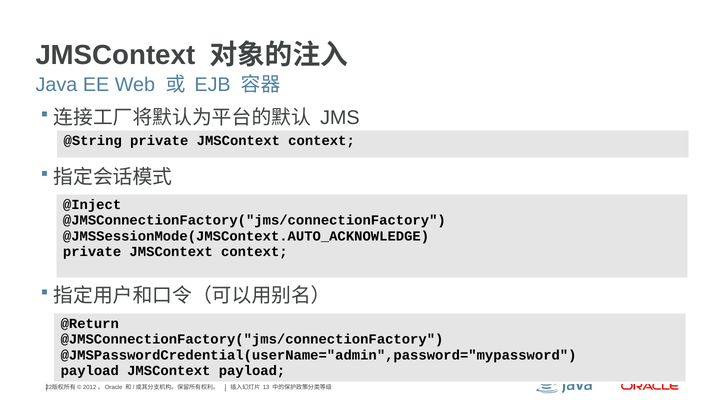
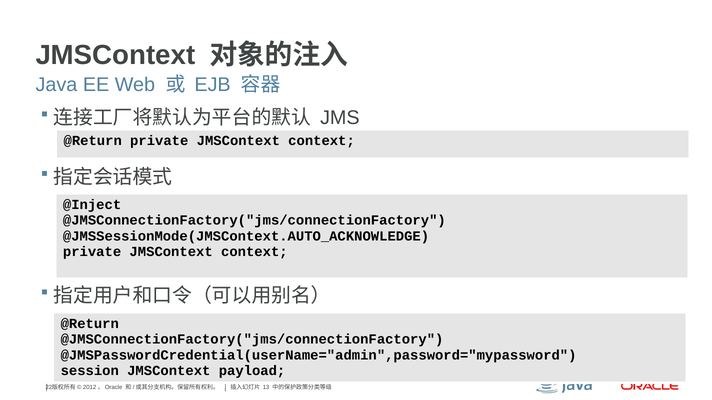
@String at (93, 141): @String -> @Return
payload at (90, 371): payload -> session
